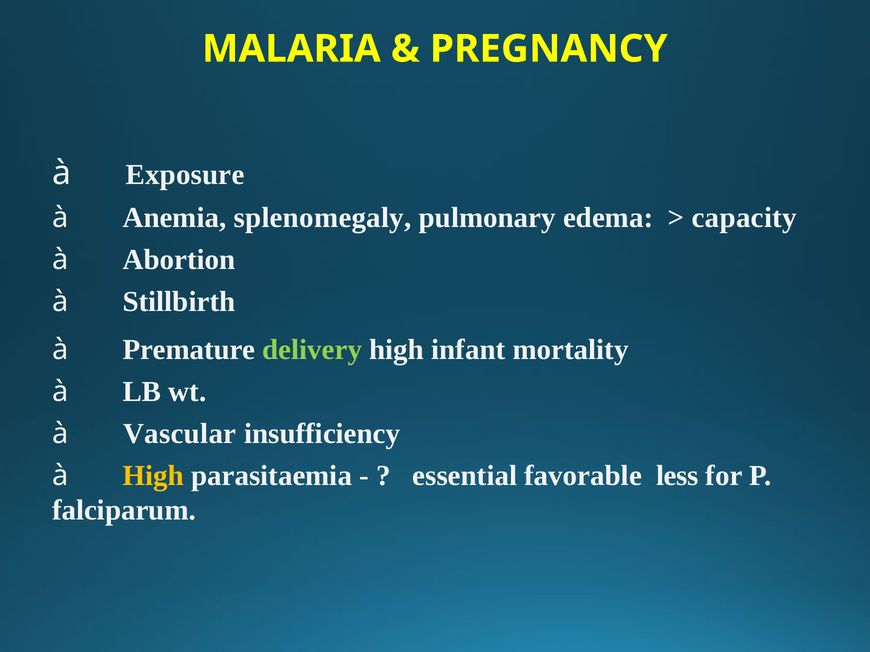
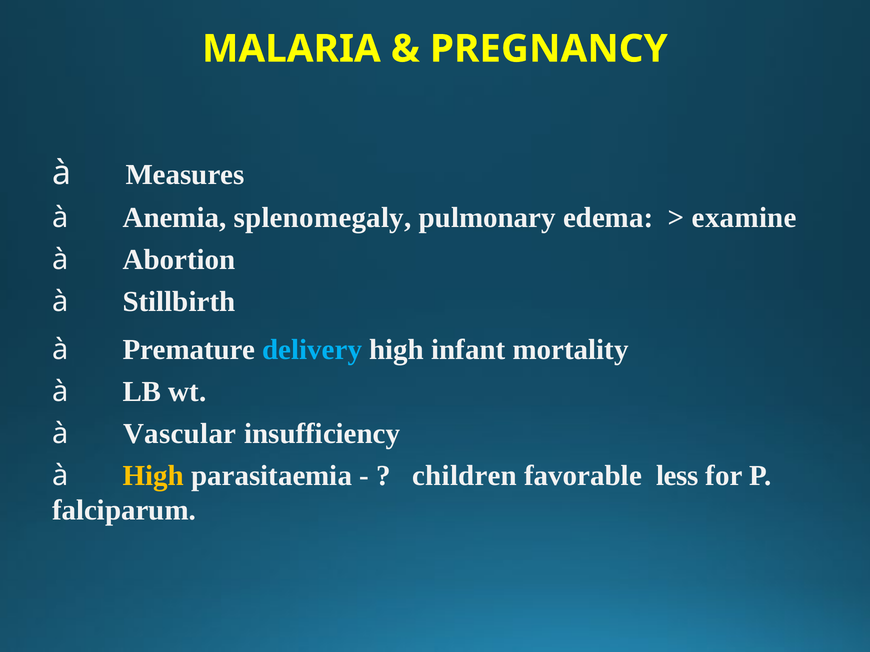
Exposure: Exposure -> Measures
capacity: capacity -> examine
delivery colour: light green -> light blue
essential: essential -> children
